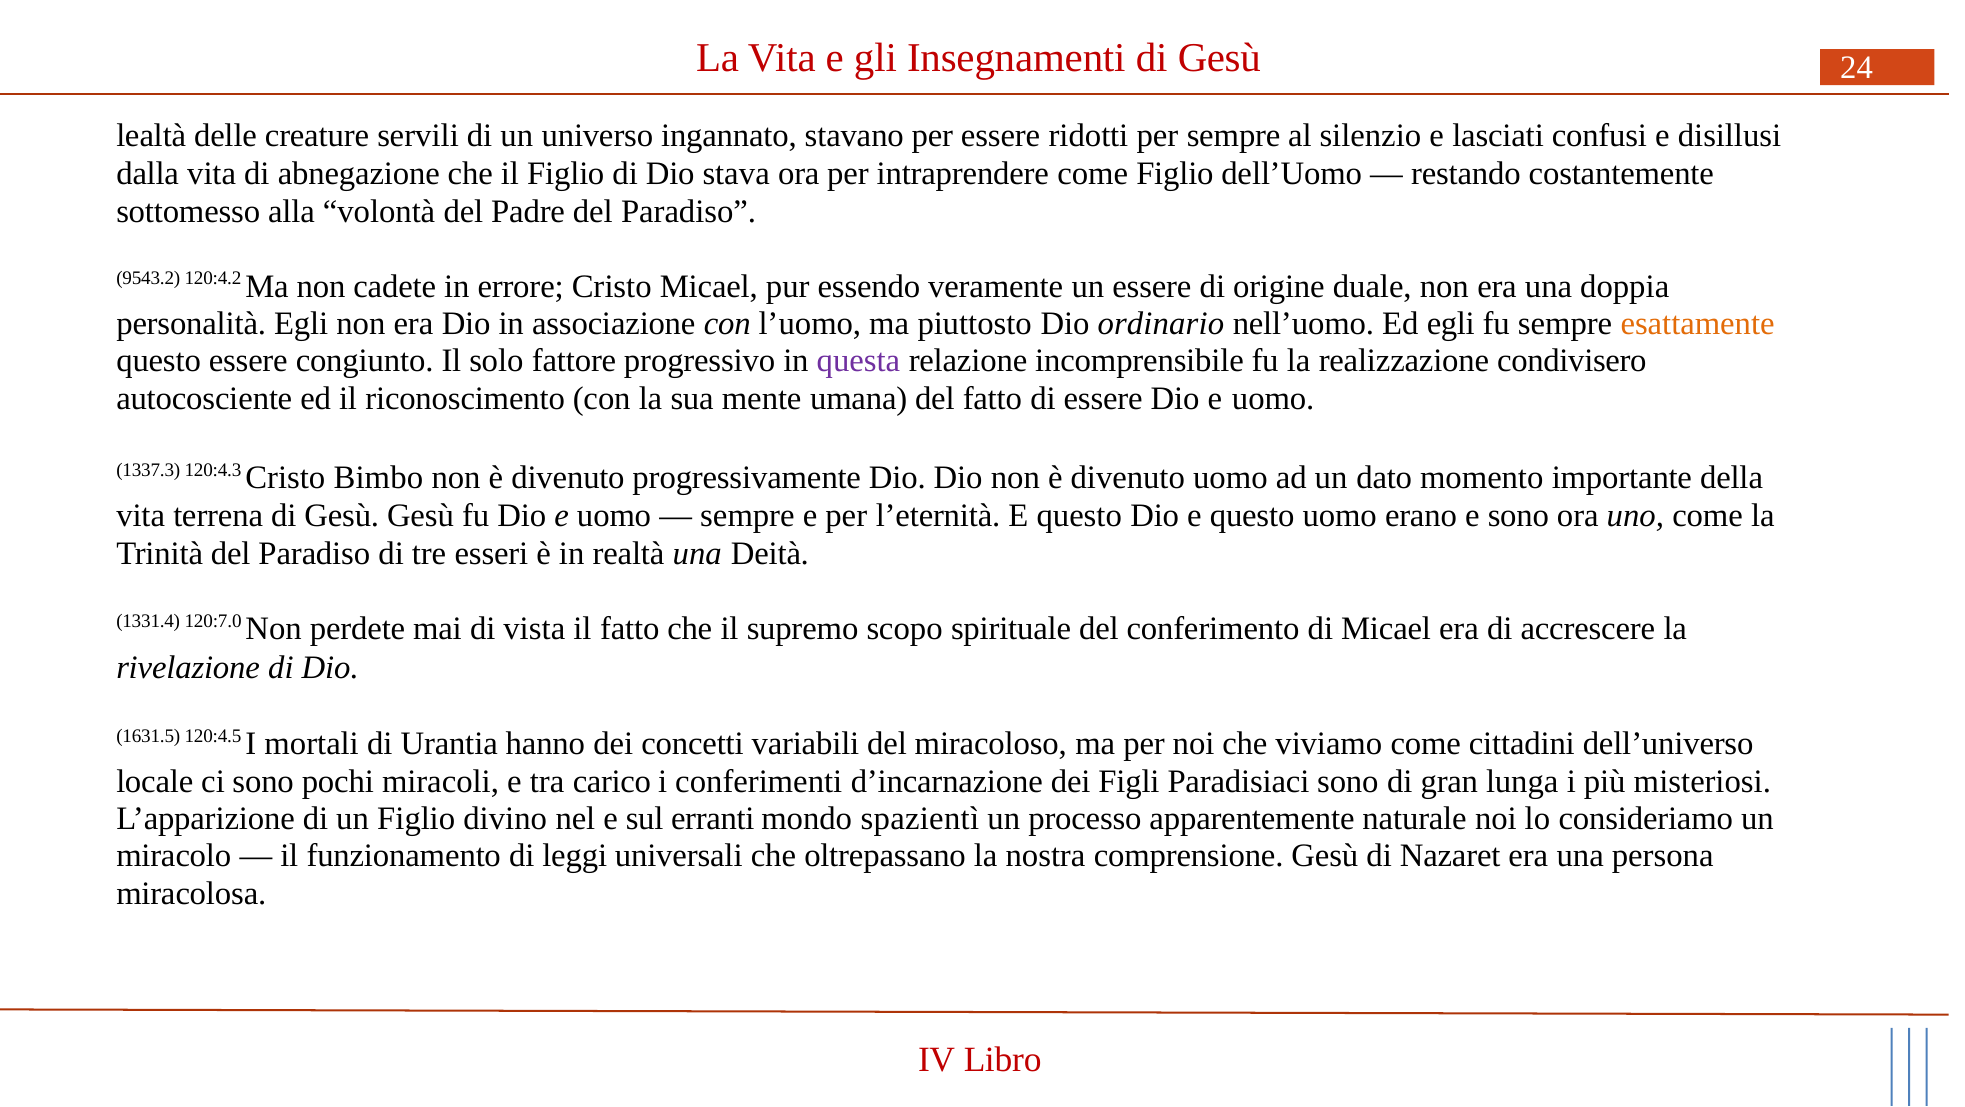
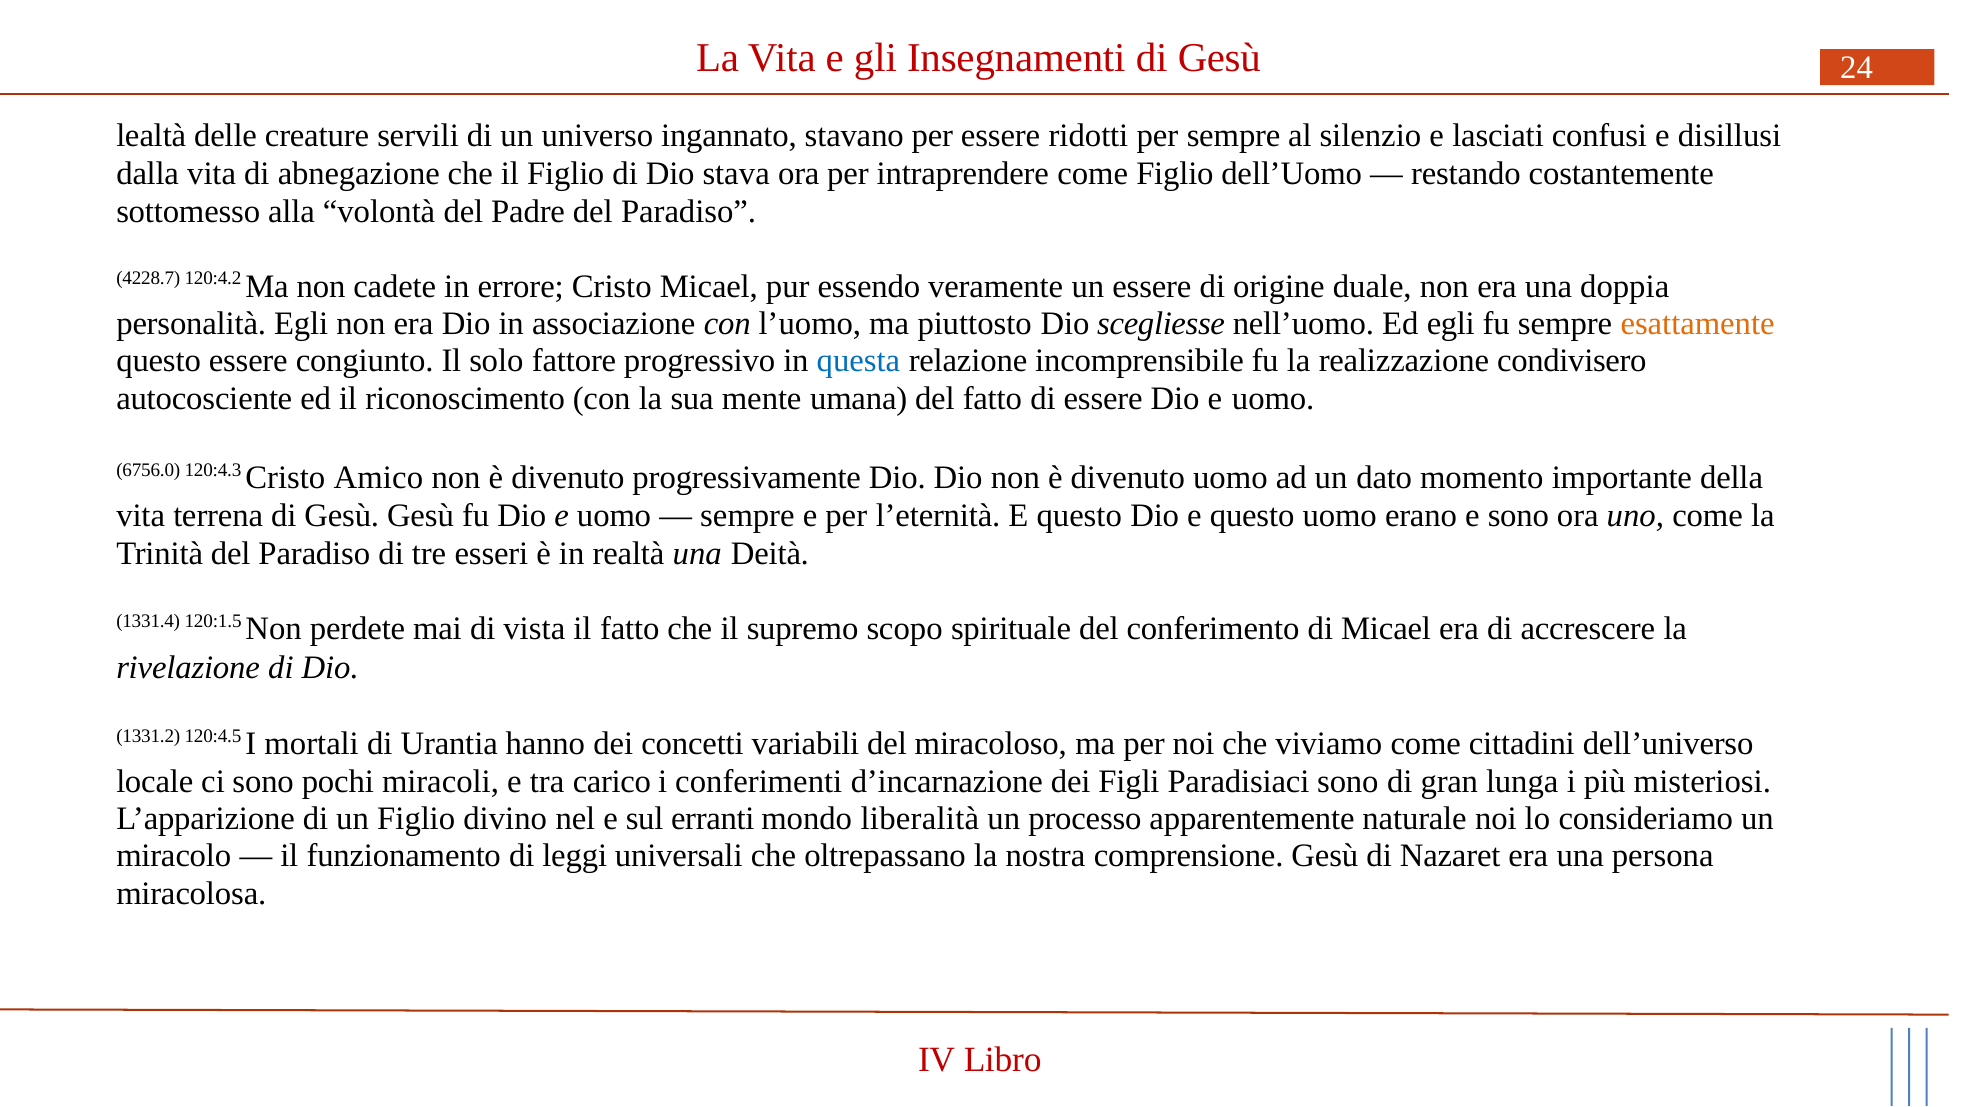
9543.2: 9543.2 -> 4228.7
ordinario: ordinario -> scegliesse
questa colour: purple -> blue
1337.3: 1337.3 -> 6756.0
Bimbo: Bimbo -> Amico
120:7.0: 120:7.0 -> 120:1.5
1631.5: 1631.5 -> 1331.2
spazientì: spazientì -> liberalità
